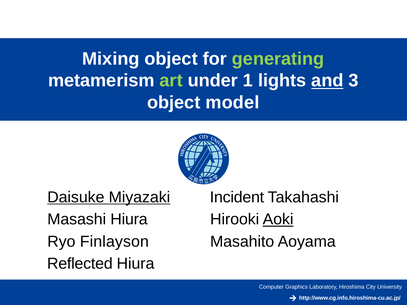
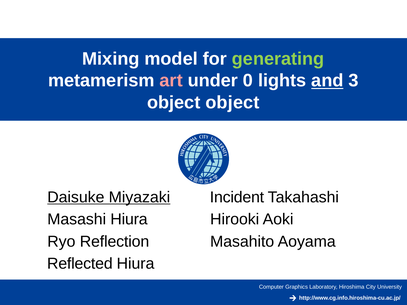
Mixing object: object -> model
art colour: light green -> pink
1: 1 -> 0
object model: model -> object
Aoki underline: present -> none
Finlayson: Finlayson -> Reflection
